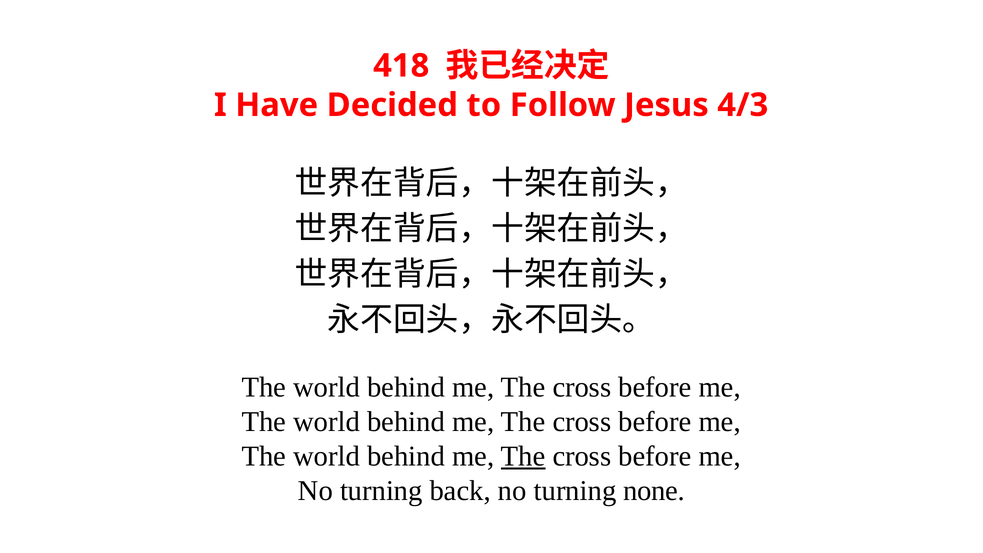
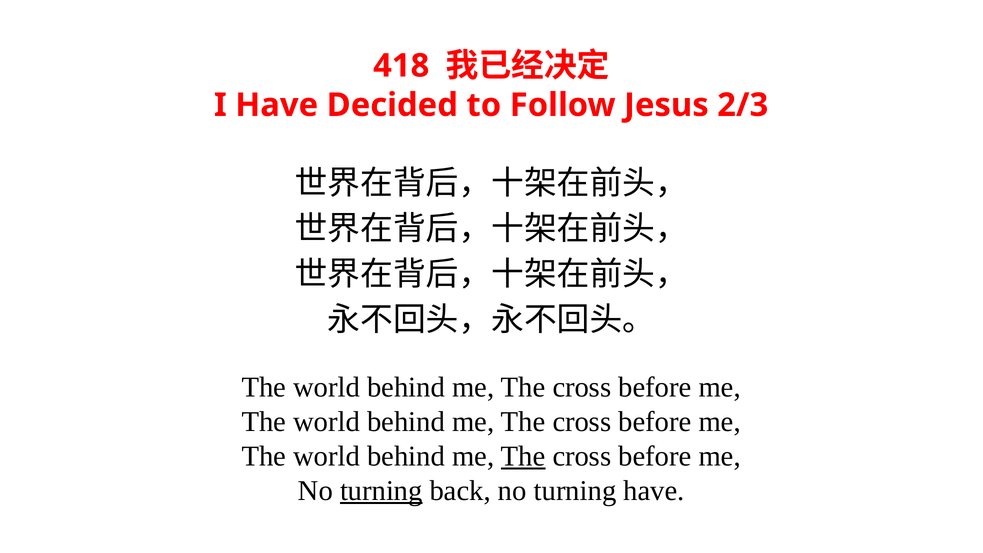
4/3: 4/3 -> 2/3
turning at (381, 490) underline: none -> present
turning none: none -> have
